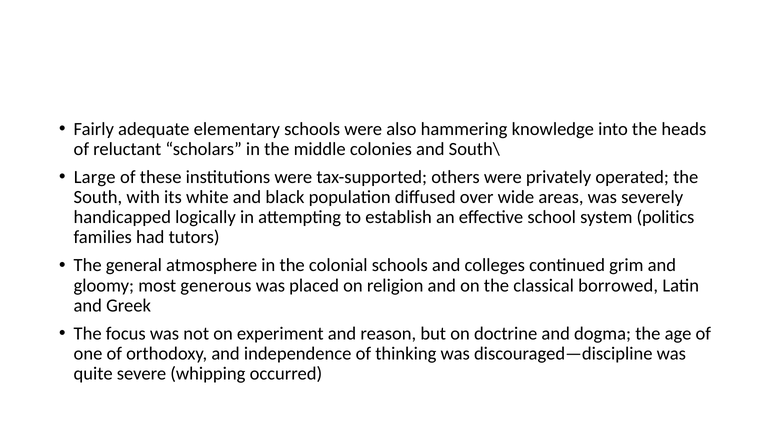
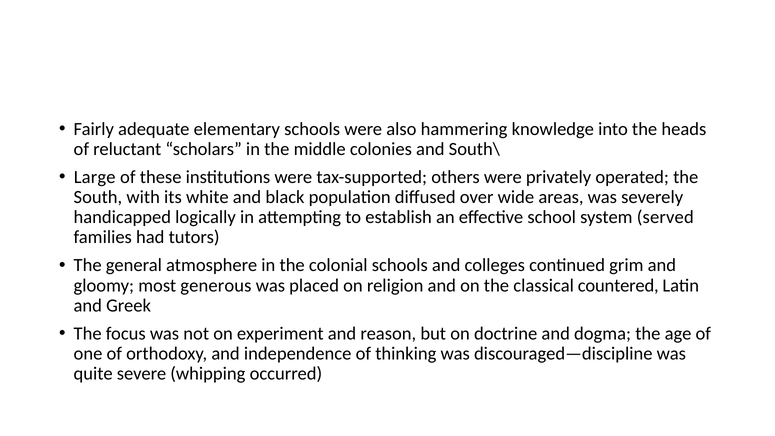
politics: politics -> served
borrowed: borrowed -> countered
